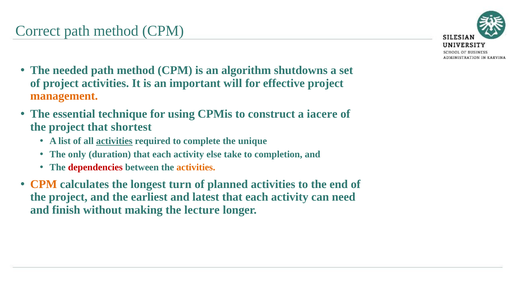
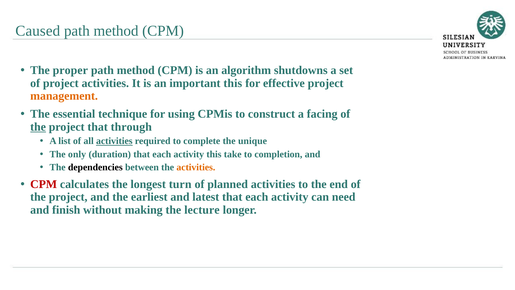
Correct: Correct -> Caused
needed: needed -> proper
important will: will -> this
iacere: iacere -> facing
the at (38, 127) underline: none -> present
shortest: shortest -> through
activity else: else -> this
dependencies colour: red -> black
CPM at (44, 184) colour: orange -> red
